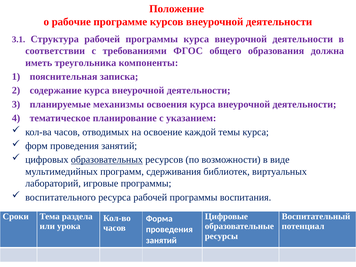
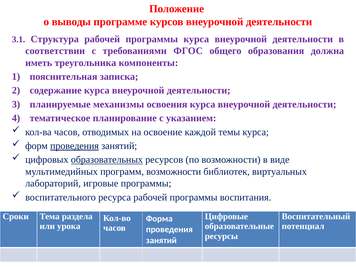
рабочие: рабочие -> выводы
проведения at (75, 146) underline: none -> present
программ сдерживания: сдерживания -> возможности
